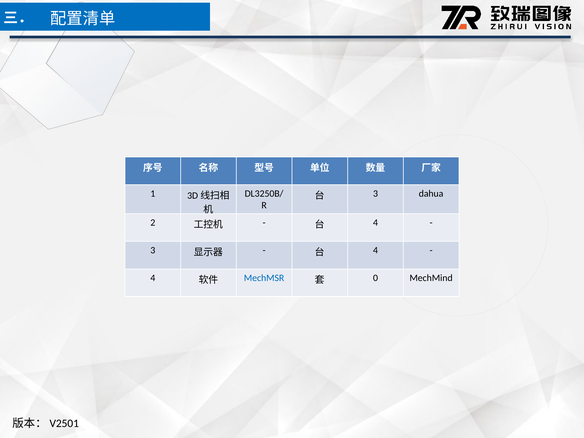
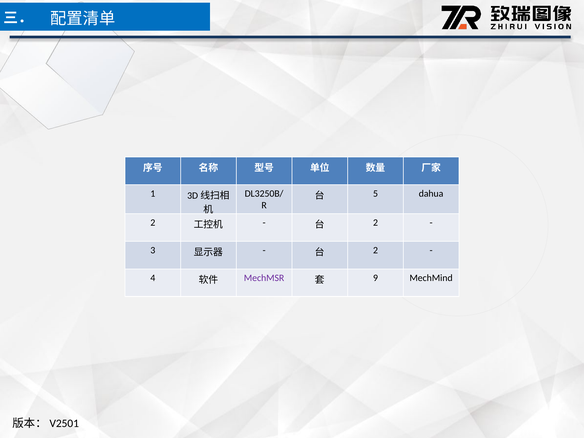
3 at (375, 193): 3 -> 5
4 at (375, 223): 4 -> 2
4 at (375, 250): 4 -> 2
MechMSR colour: blue -> purple
0: 0 -> 9
